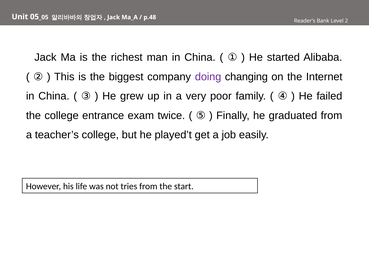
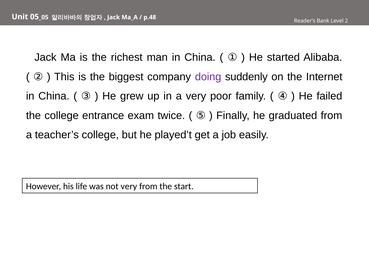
changing: changing -> suddenly
not tries: tries -> very
